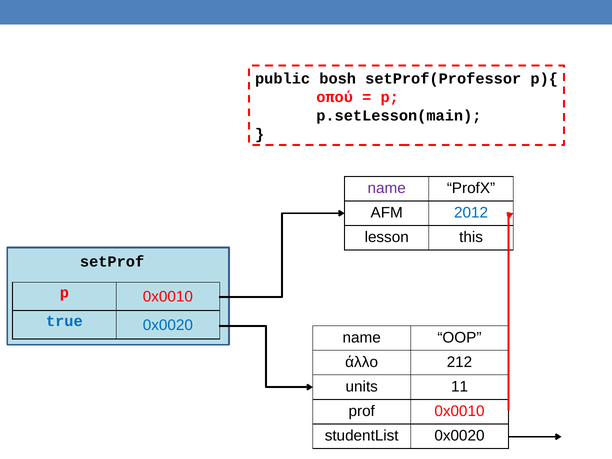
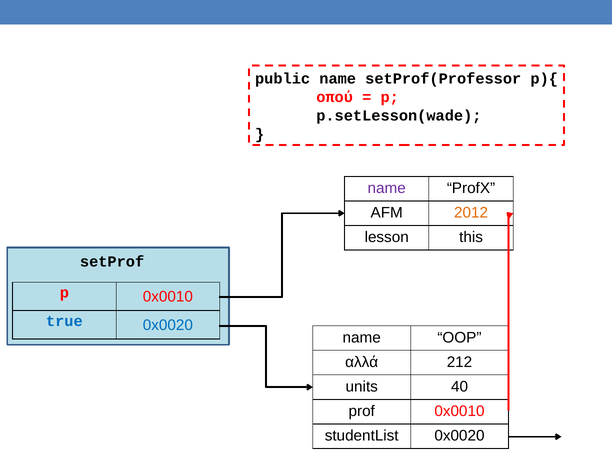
public bosh: bosh -> name
p.setLesson(main: p.setLesson(main -> p.setLesson(wade
2012 colour: blue -> orange
άλλο: άλλο -> αλλά
11: 11 -> 40
